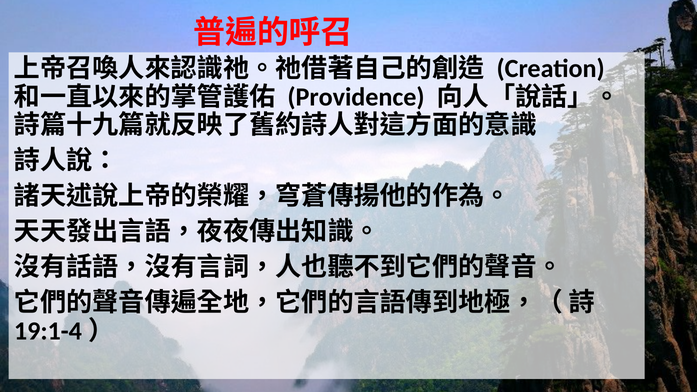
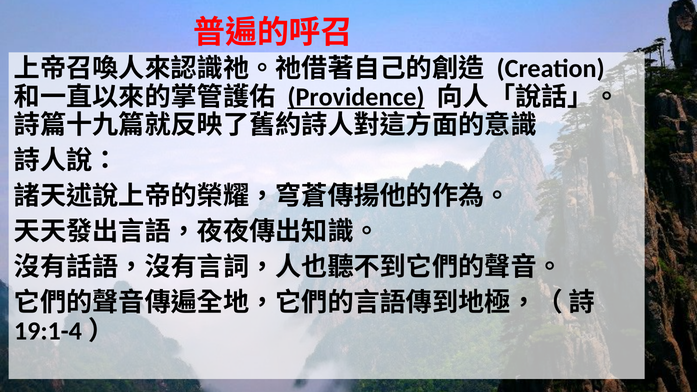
Providence underline: none -> present
